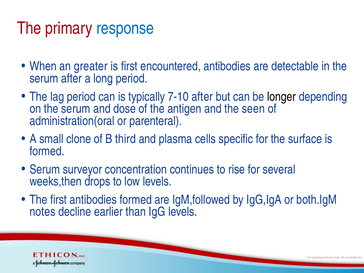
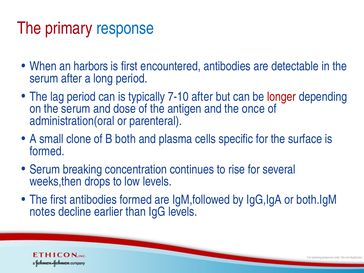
greater: greater -> harbors
longer colour: black -> red
seen: seen -> once
third: third -> both
surveyor: surveyor -> breaking
